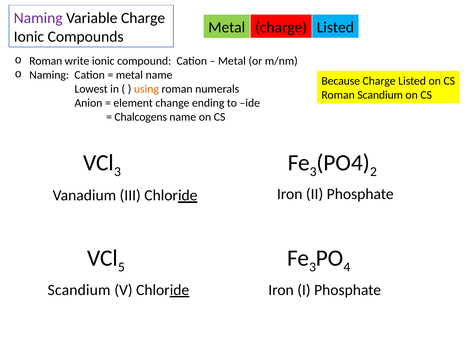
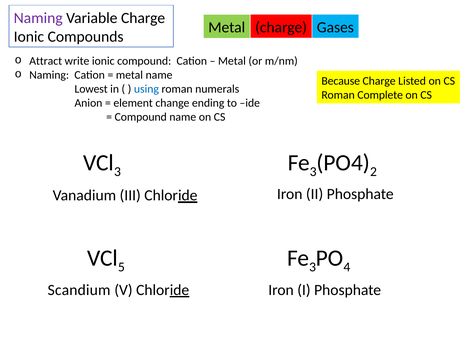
Metal charge Listed: Listed -> Gases
Roman at (46, 61): Roman -> Attract
using colour: orange -> blue
Roman Scandium: Scandium -> Complete
Chalcogens at (141, 117): Chalcogens -> Compound
